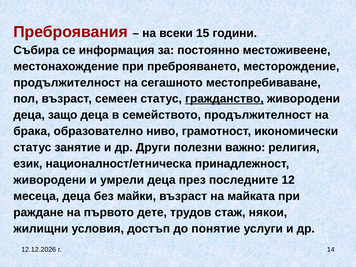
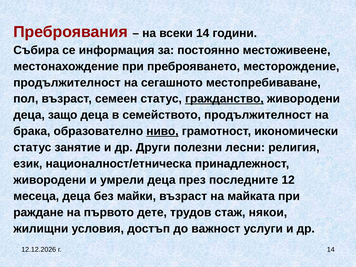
всеки 15: 15 -> 14
ниво underline: none -> present
важно: важно -> лесни
понятие: понятие -> важност
